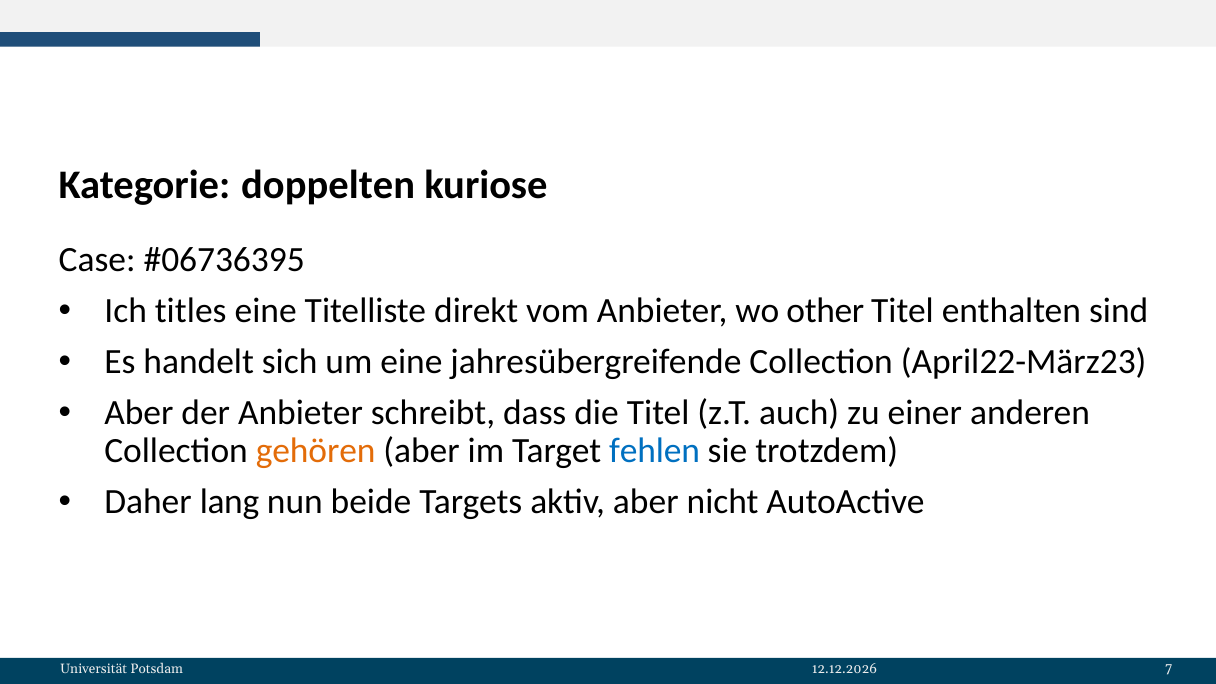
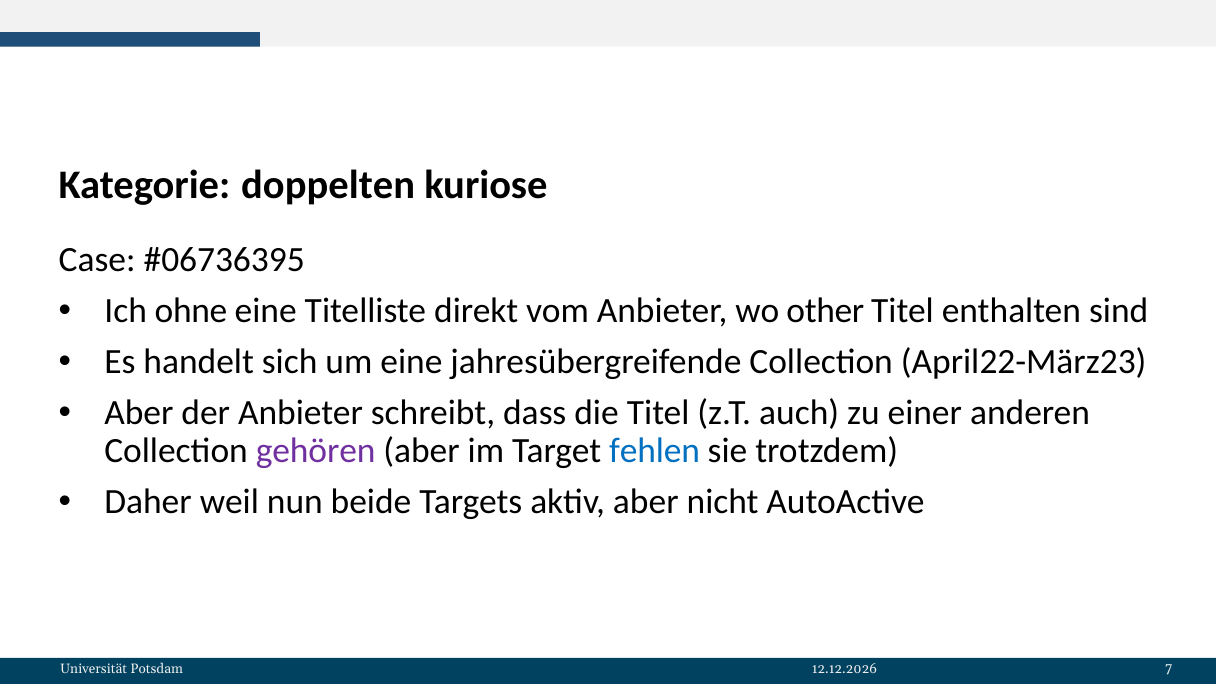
titles: titles -> ohne
gehören colour: orange -> purple
lang: lang -> weil
